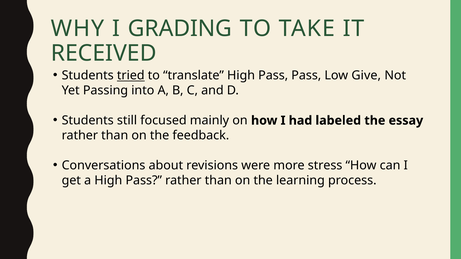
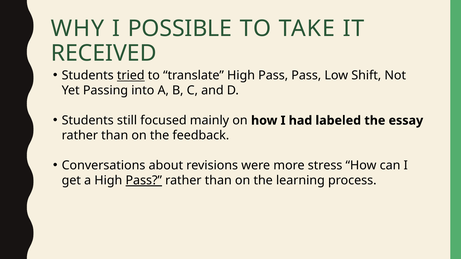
GRADING: GRADING -> POSSIBLE
Give: Give -> Shift
Pass at (144, 181) underline: none -> present
